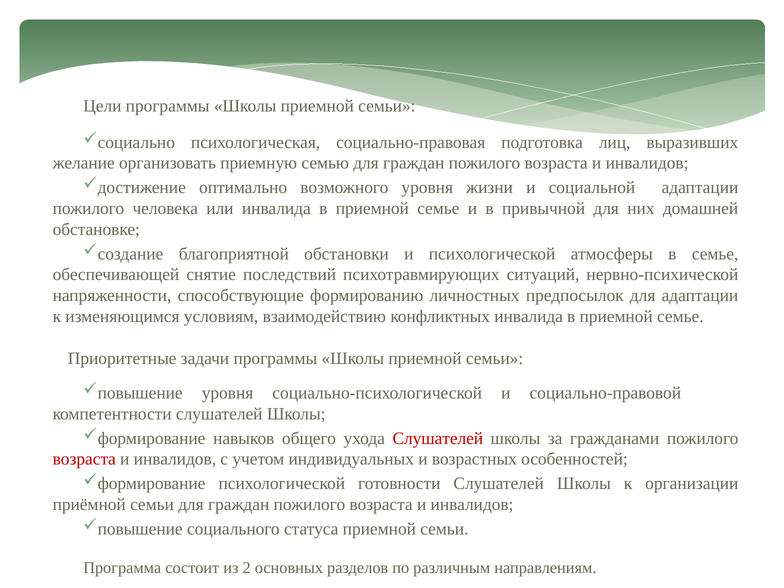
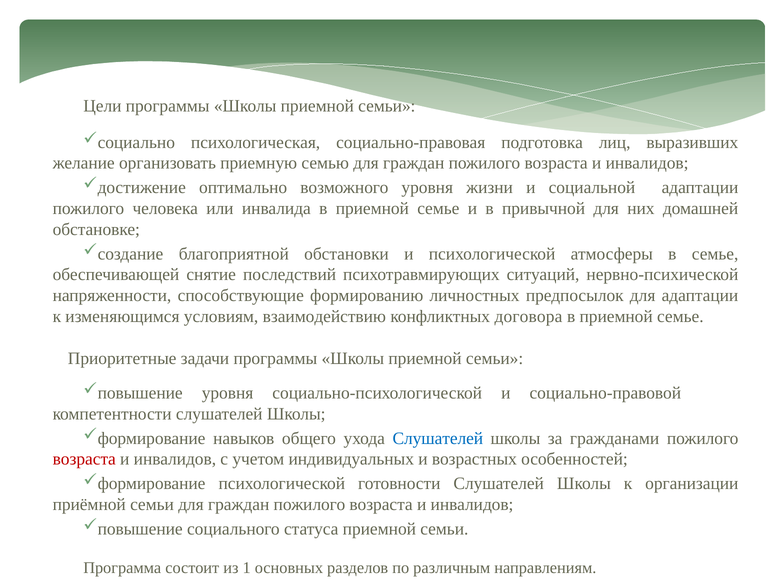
конфликтных инвалида: инвалида -> договора
Слушателей at (438, 438) colour: red -> blue
2: 2 -> 1
